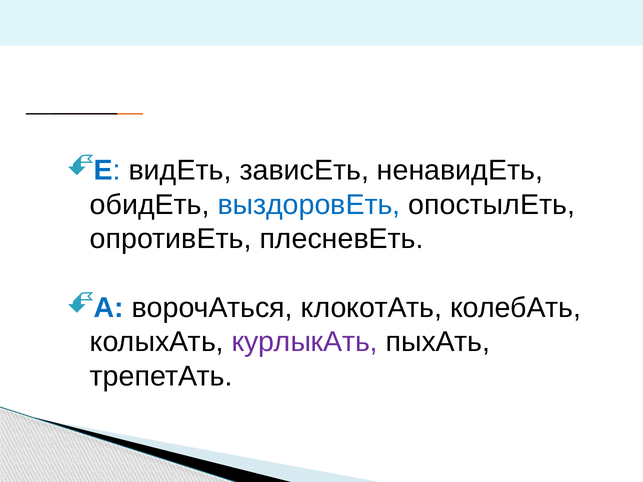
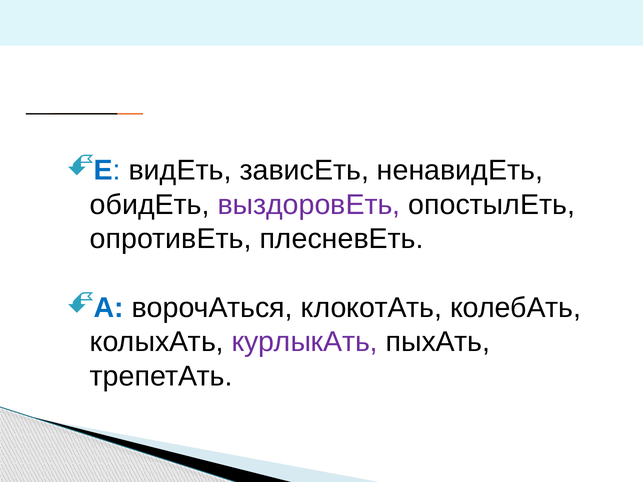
выздоровЕть colour: blue -> purple
